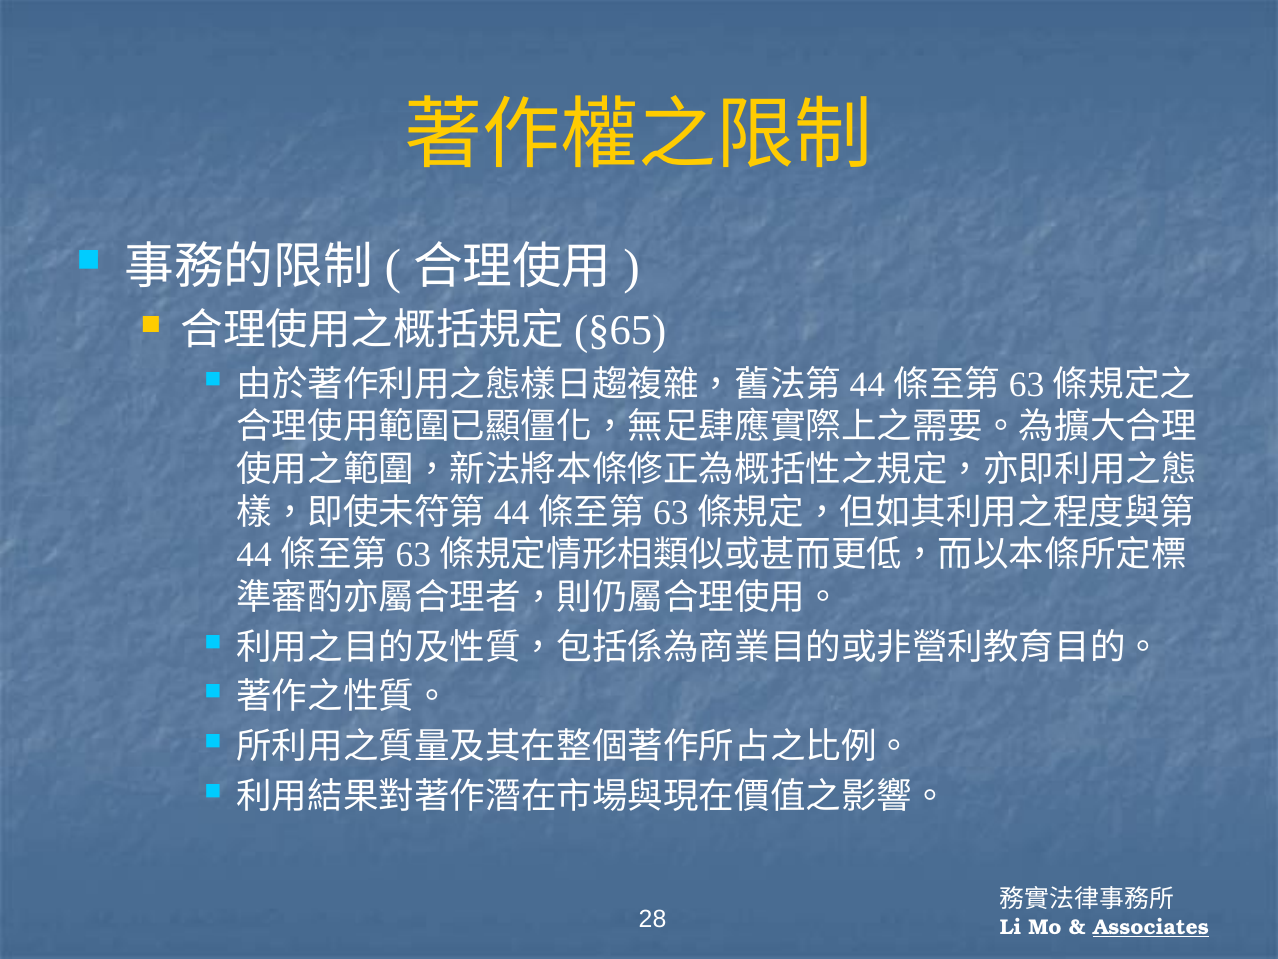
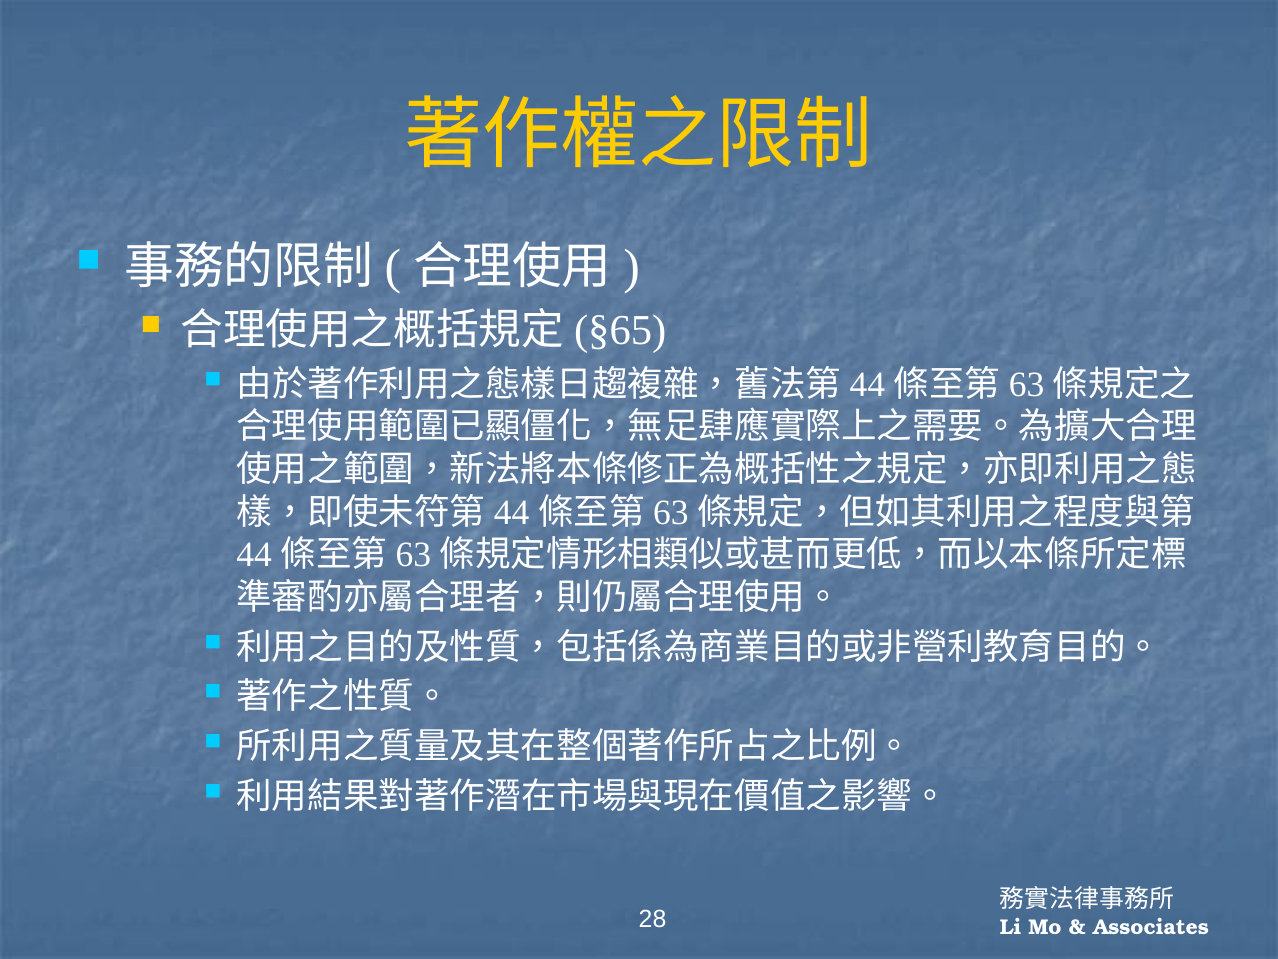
Associates underline: present -> none
